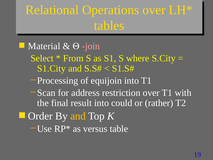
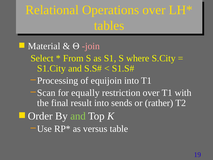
address: address -> equally
could: could -> sends
and at (78, 116) colour: yellow -> light green
